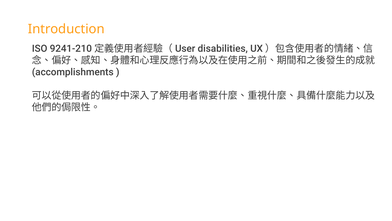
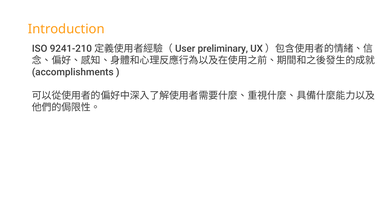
disabilities: disabilities -> preliminary
